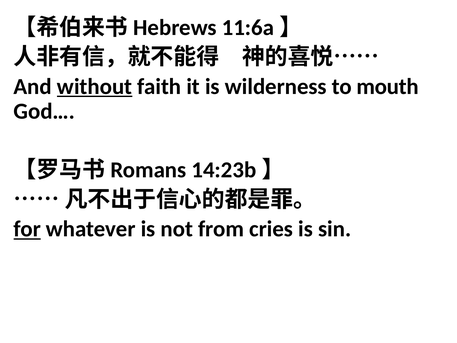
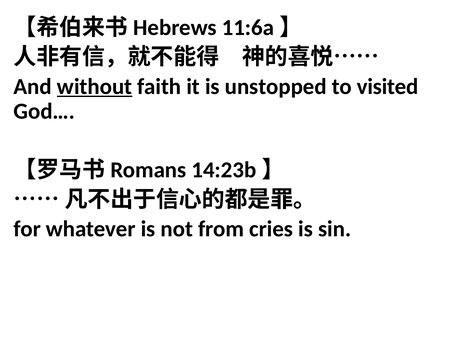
wilderness: wilderness -> unstopped
mouth: mouth -> visited
for underline: present -> none
